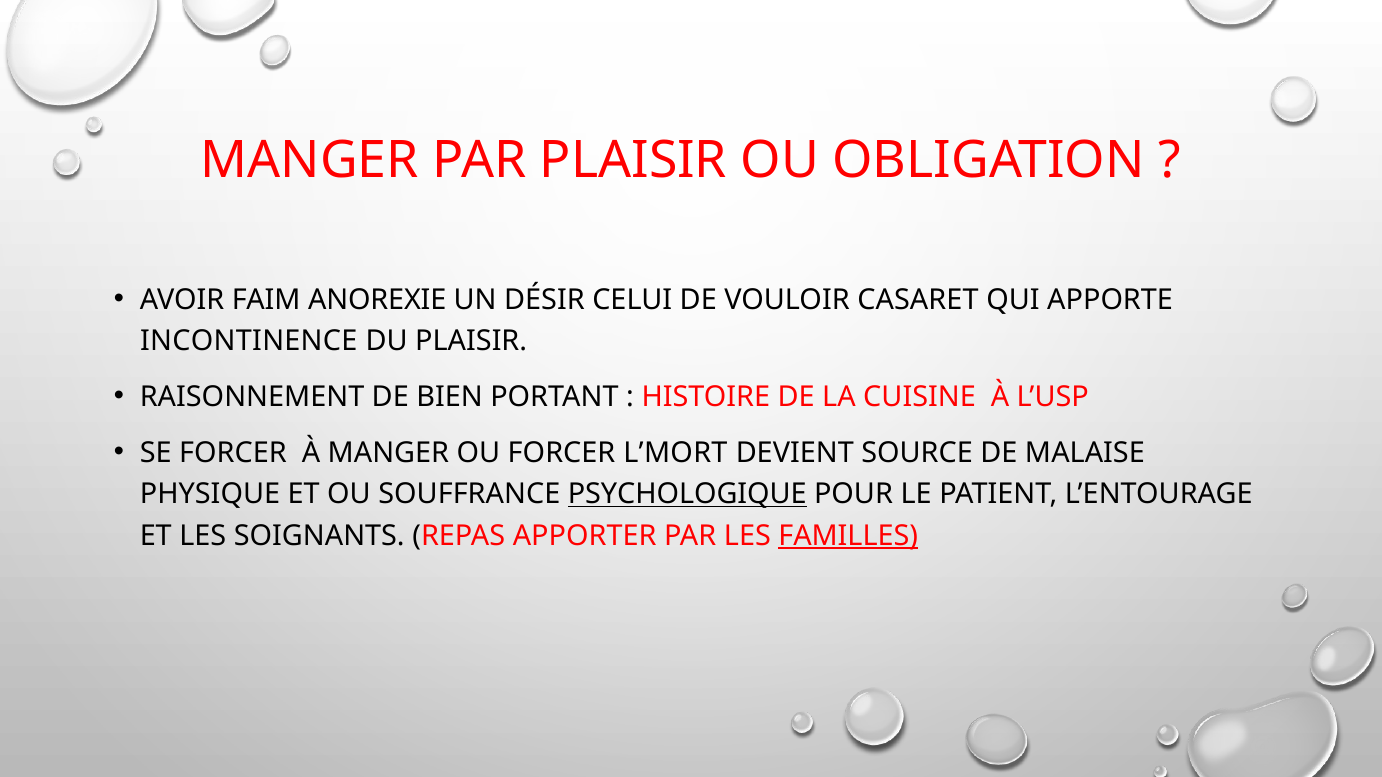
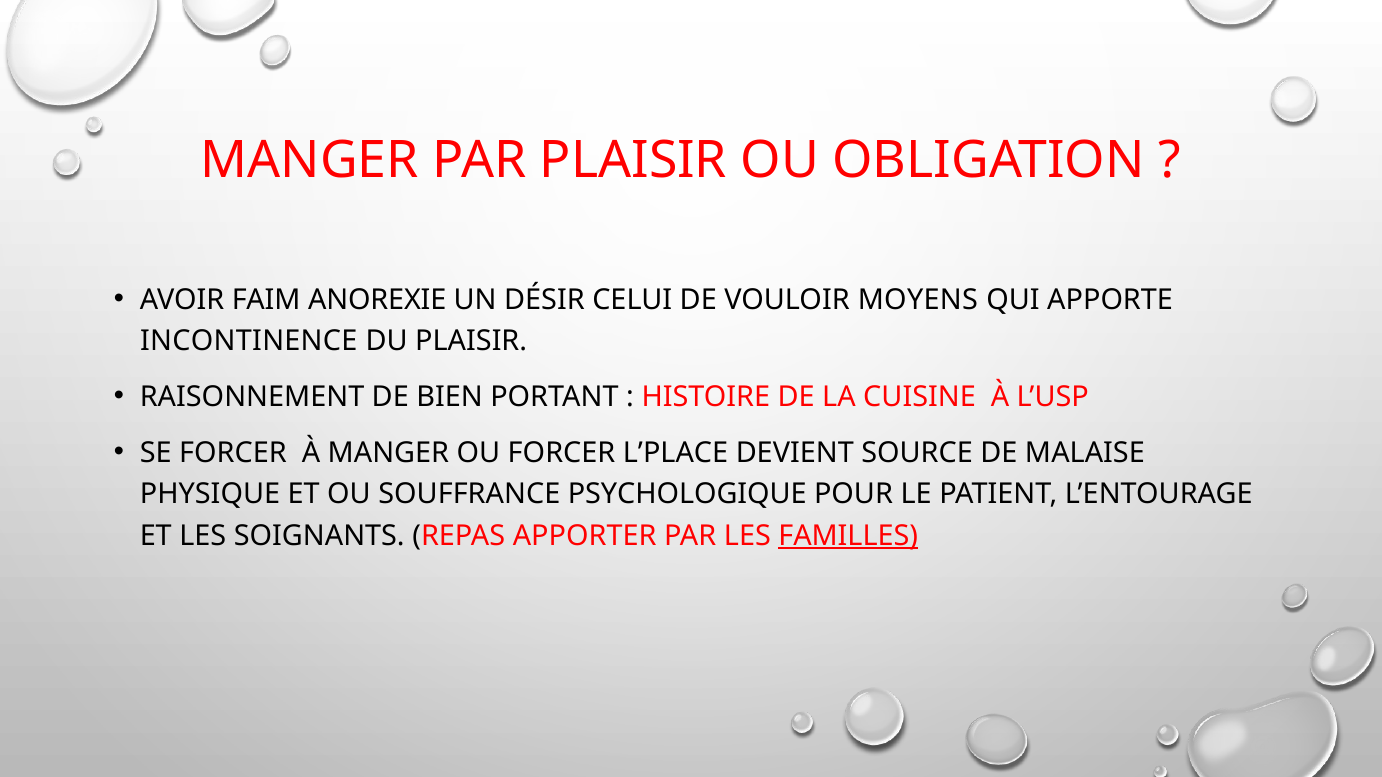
CASARET: CASARET -> MOYENS
L’MORT: L’MORT -> L’PLACE
PSYCHOLOGIQUE underline: present -> none
